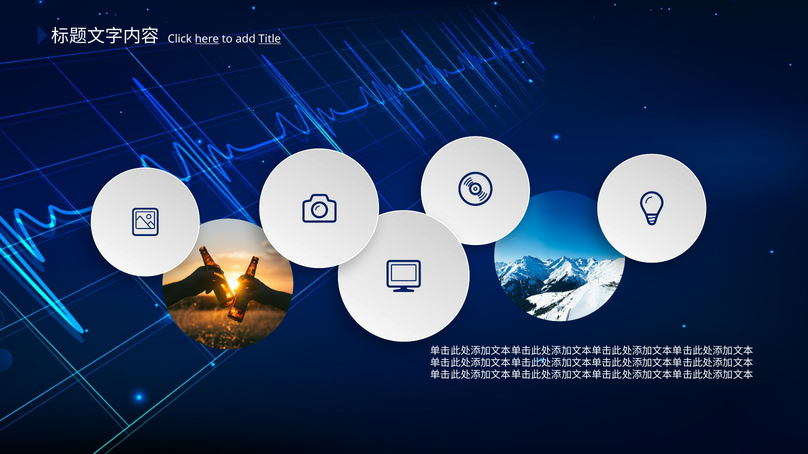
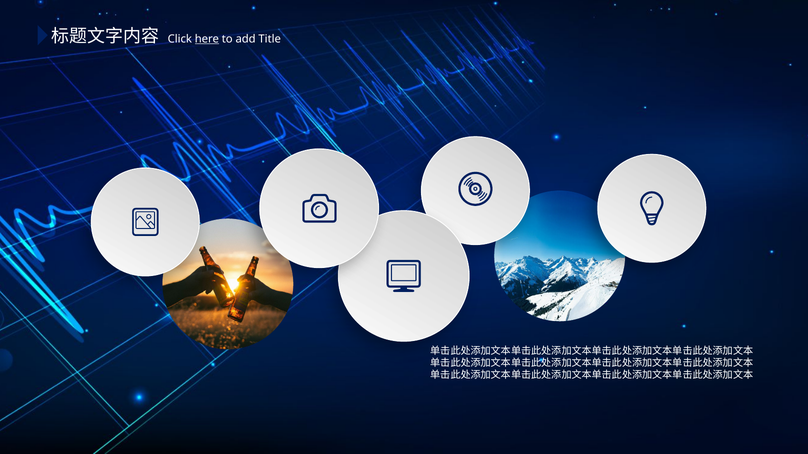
Title underline: present -> none
